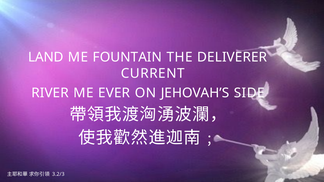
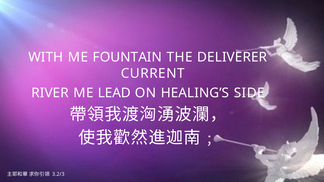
LAND: LAND -> WITH
EVER: EVER -> LEAD
JEHOVAH’S: JEHOVAH’S -> HEALING’S
